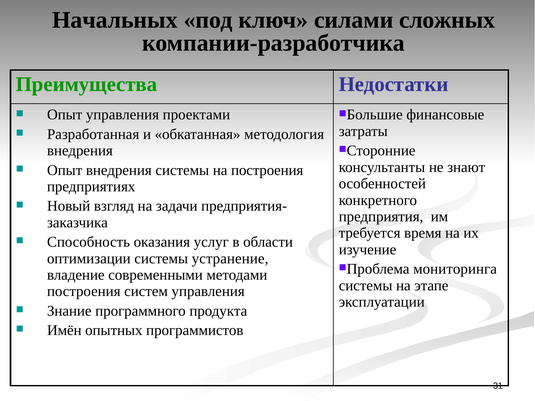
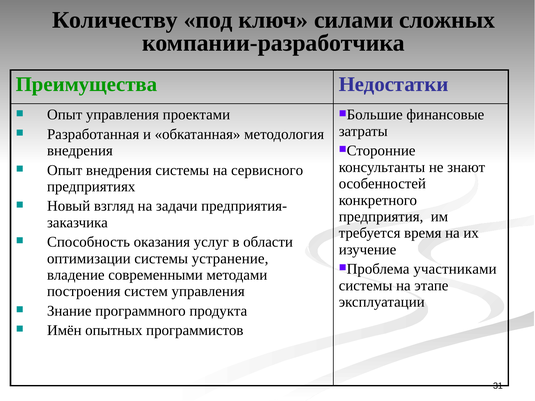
Начальных: Начальных -> Количеству
на построения: построения -> сервисного
мониторинга: мониторинга -> участниками
